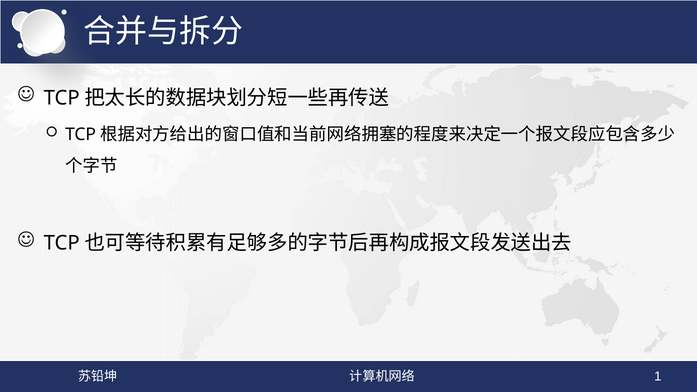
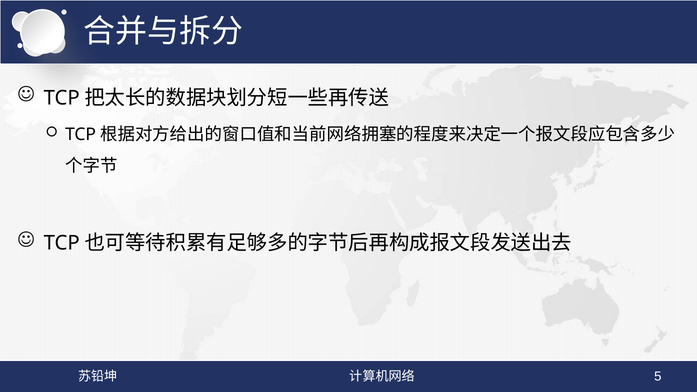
1: 1 -> 5
